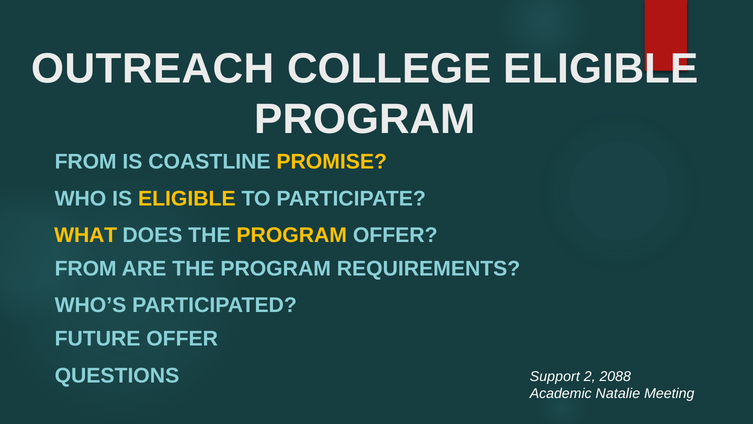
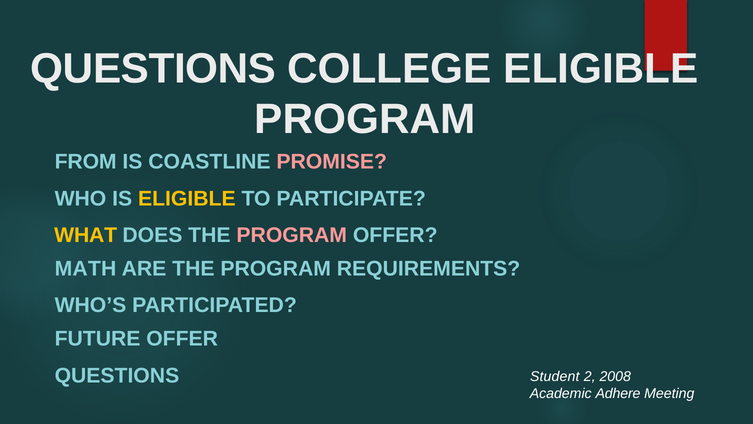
OUTREACH at (153, 69): OUTREACH -> QUESTIONS
PROMISE colour: yellow -> pink
PROGRAM at (292, 235) colour: yellow -> pink
FROM at (86, 268): FROM -> MATH
Support: Support -> Student
2088: 2088 -> 2008
Natalie: Natalie -> Adhere
